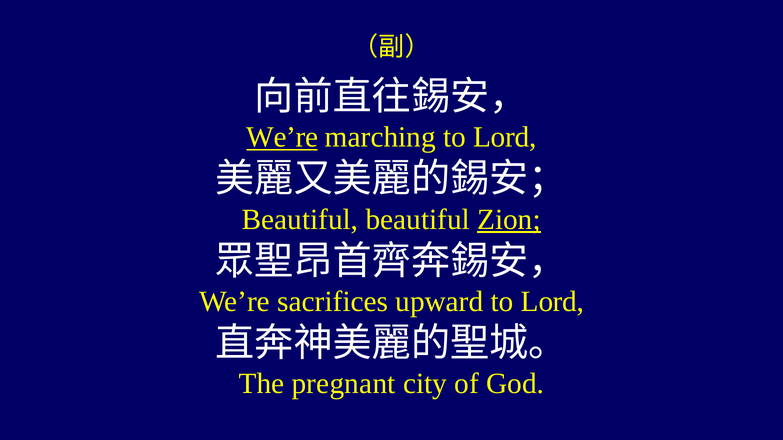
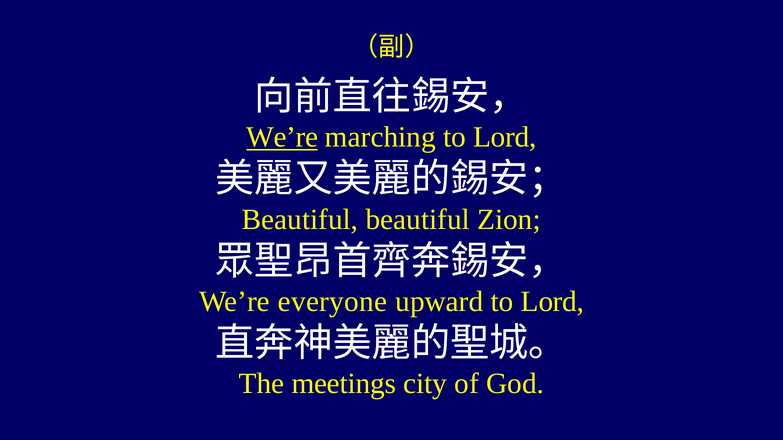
Zion underline: present -> none
sacrifices: sacrifices -> everyone
pregnant: pregnant -> meetings
